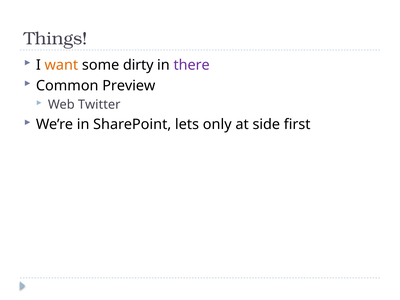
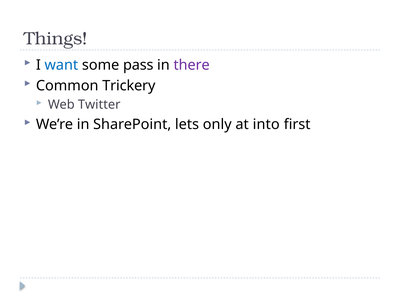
want colour: orange -> blue
dirty: dirty -> pass
Preview: Preview -> Trickery
side: side -> into
